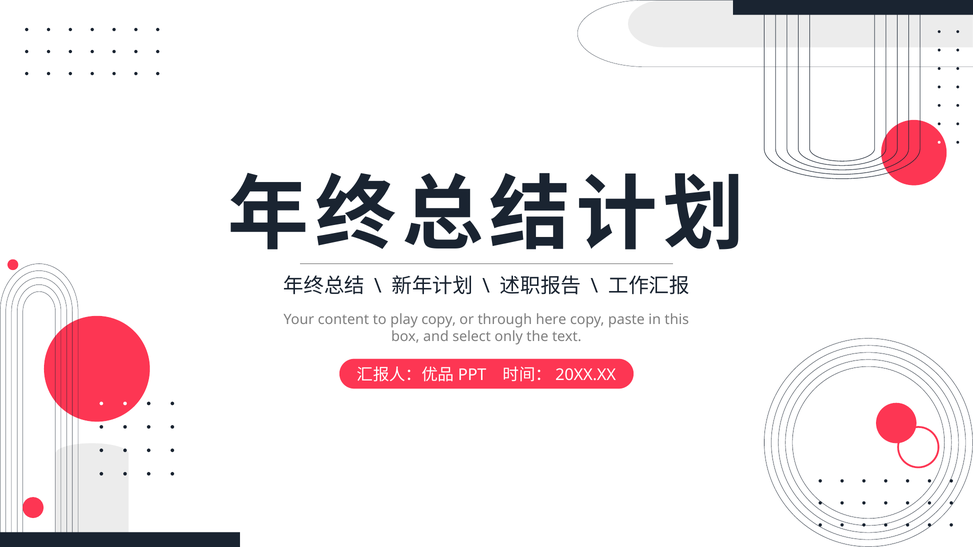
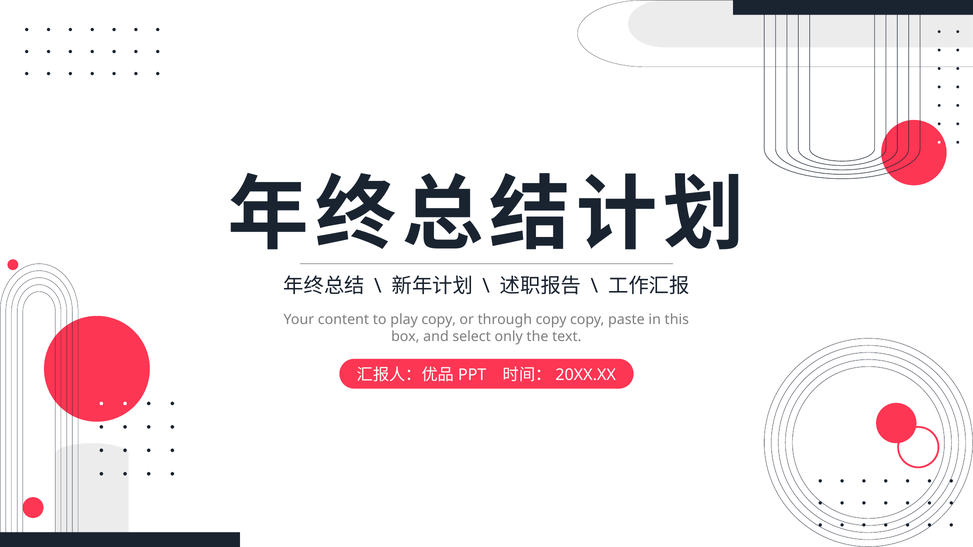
through here: here -> copy
